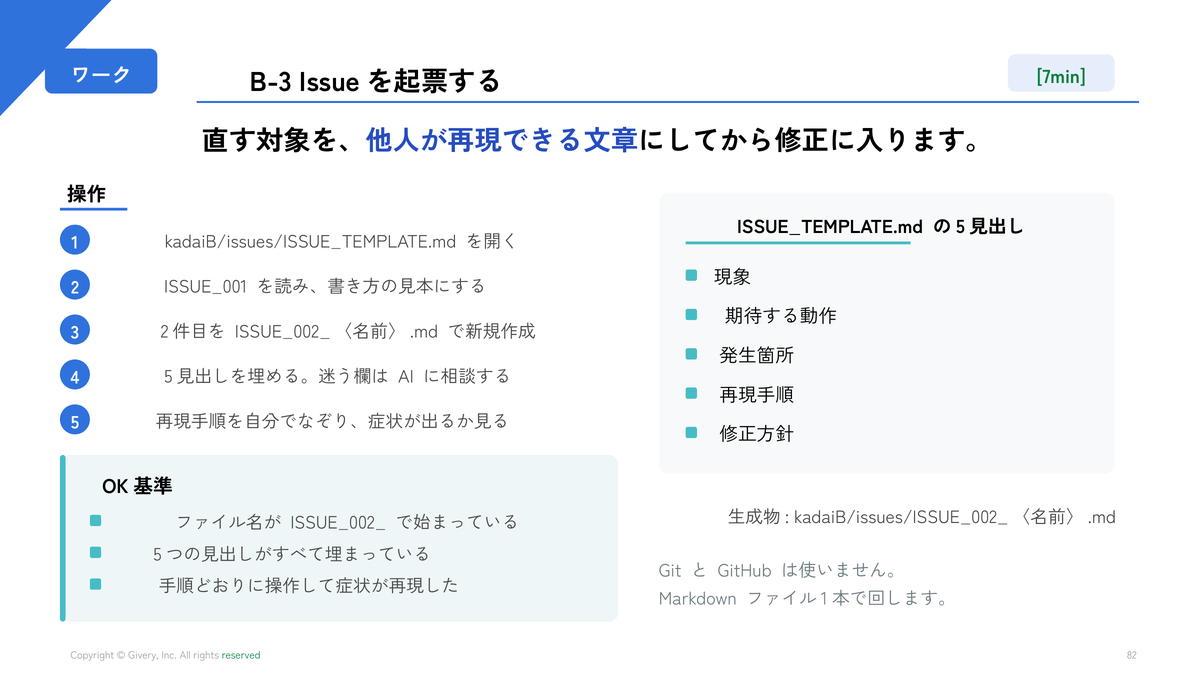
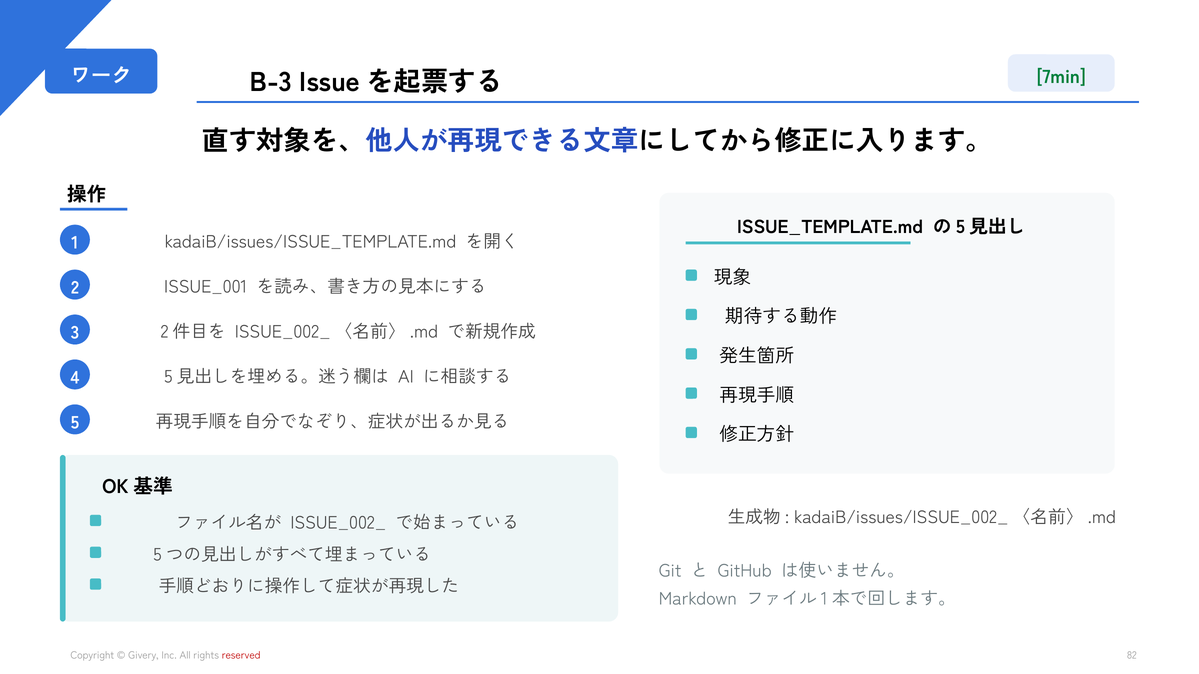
reserved colour: green -> red
